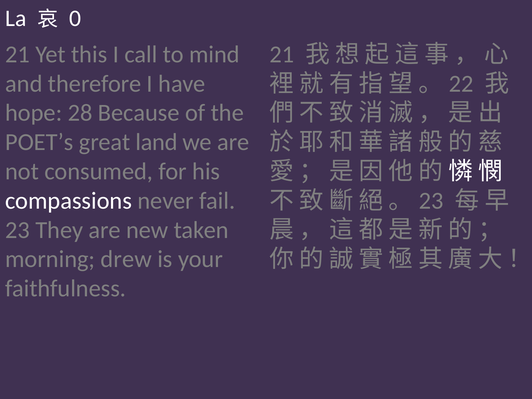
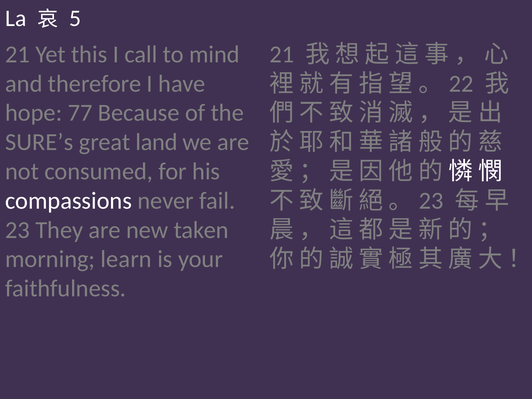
0: 0 -> 5
28: 28 -> 77
POET’s: POET’s -> SURE’s
drew: drew -> learn
